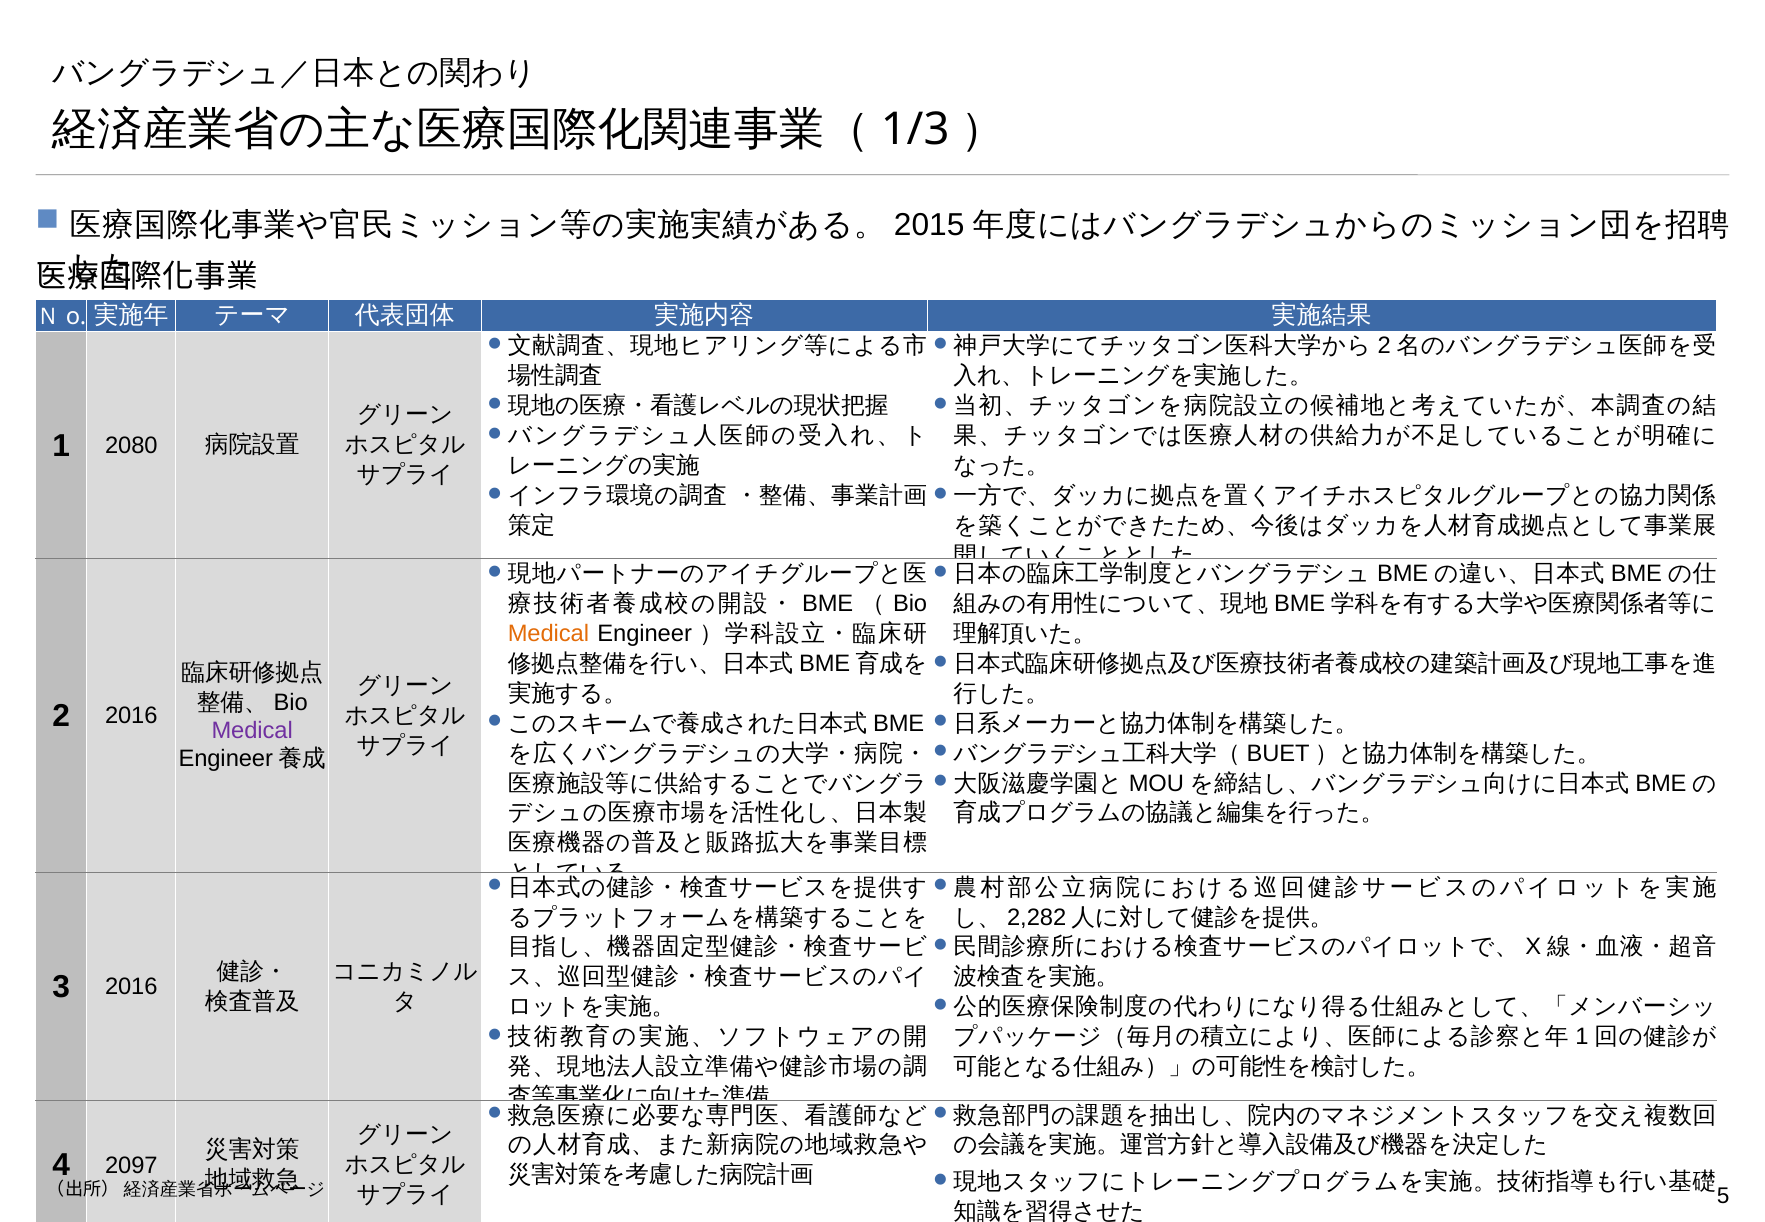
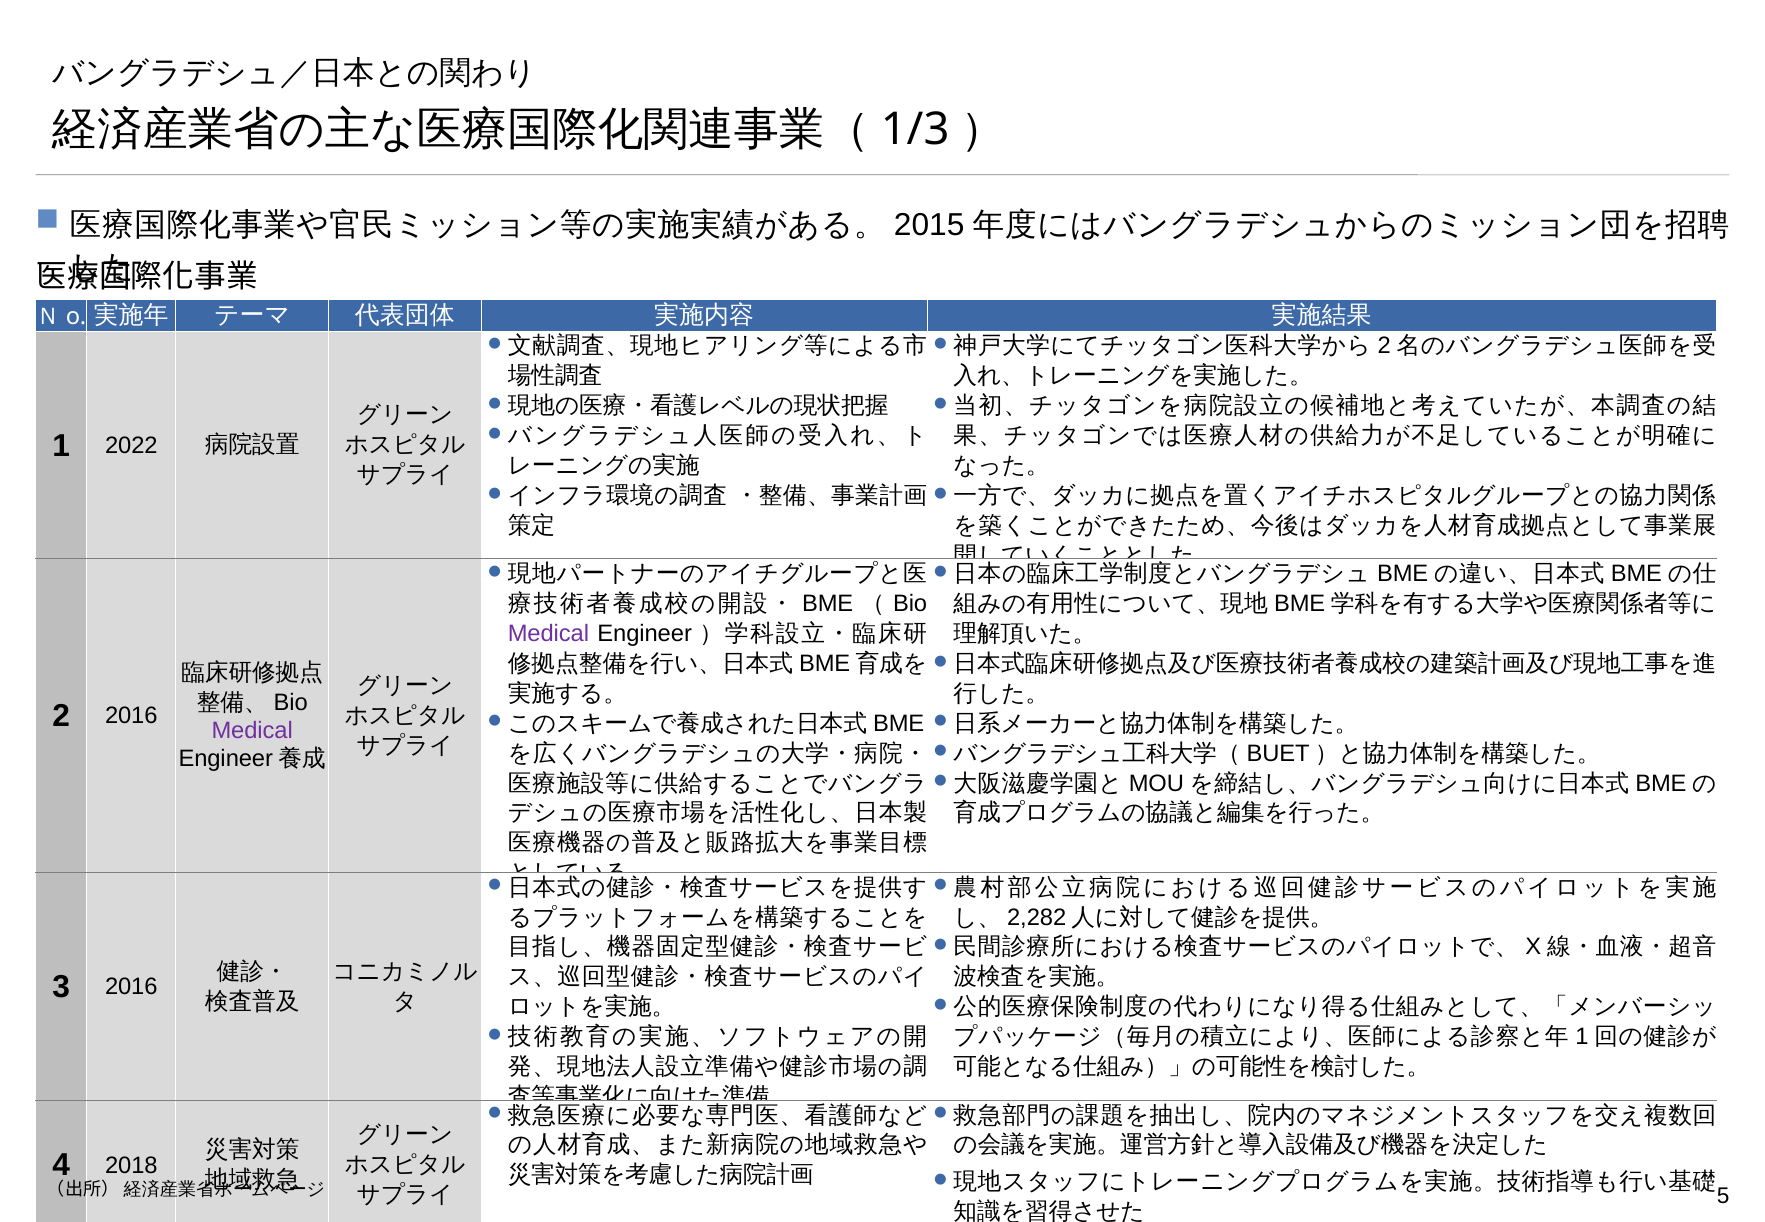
2080: 2080 -> 2022
Medical at (548, 634) colour: orange -> purple
2097: 2097 -> 2018
